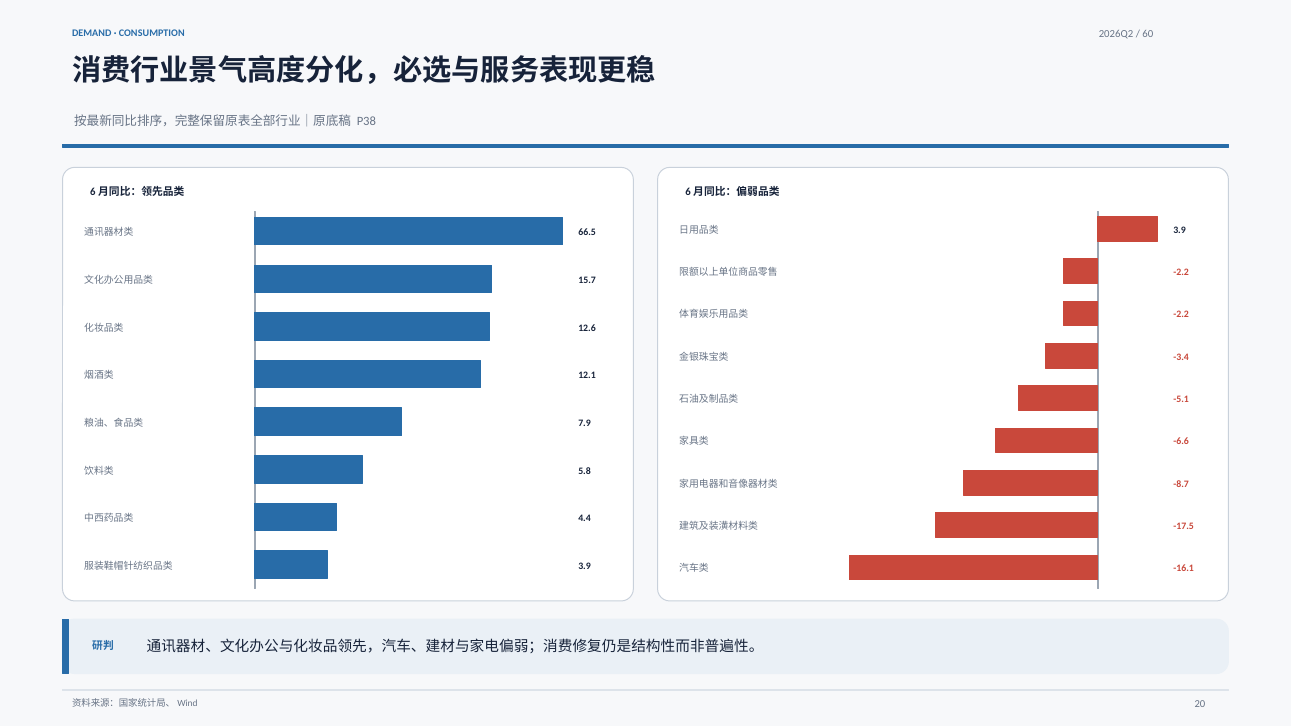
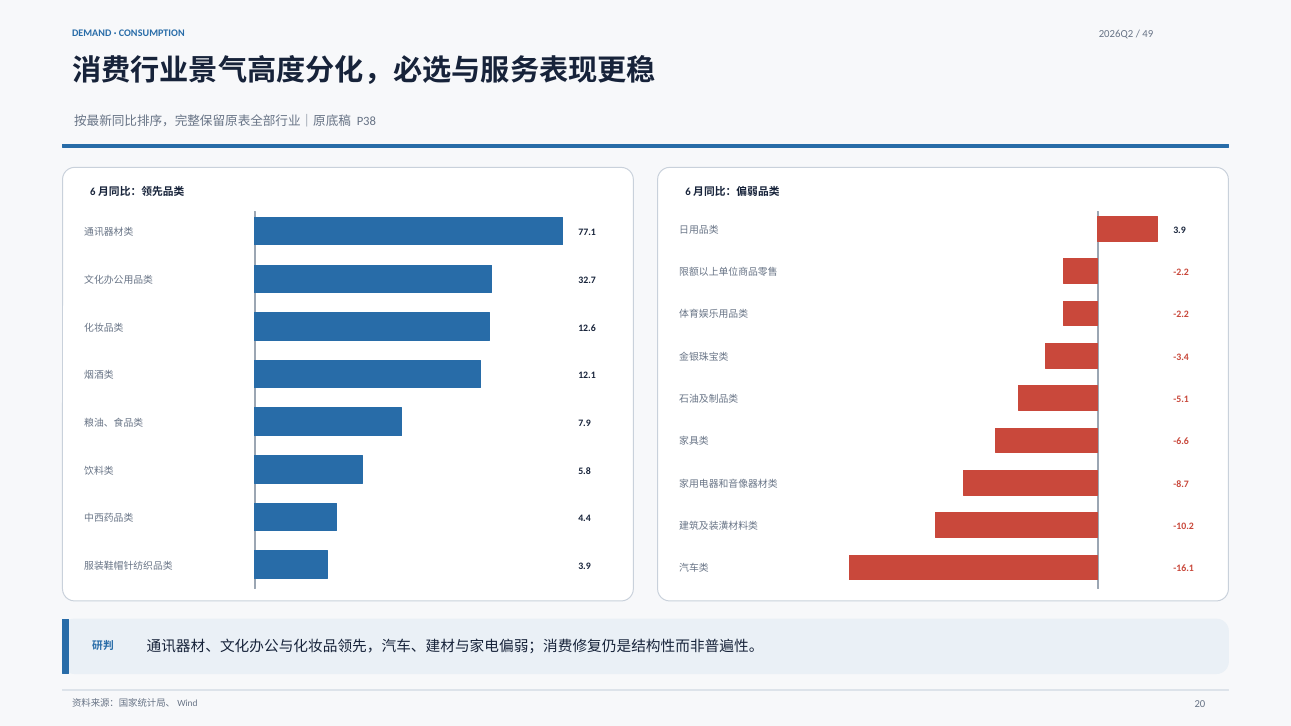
60: 60 -> 49
66.5: 66.5 -> 77.1
15.7: 15.7 -> 32.7
-17.5: -17.5 -> -10.2
